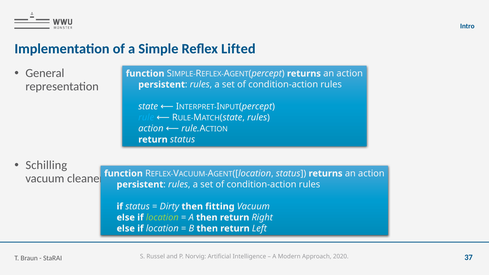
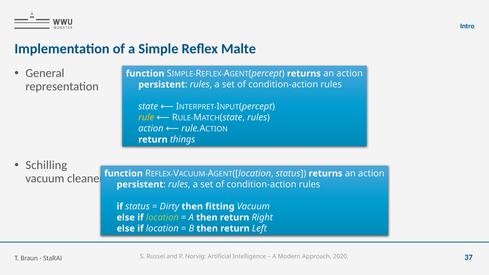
Lifted: Lifted -> Malte
rule colour: light blue -> yellow
return status: status -> things
